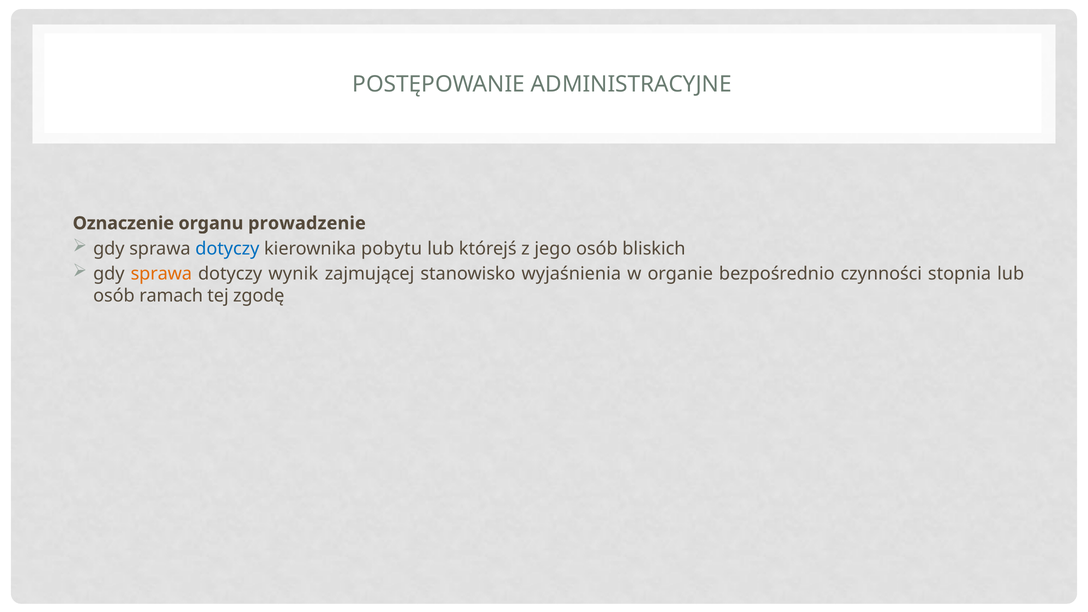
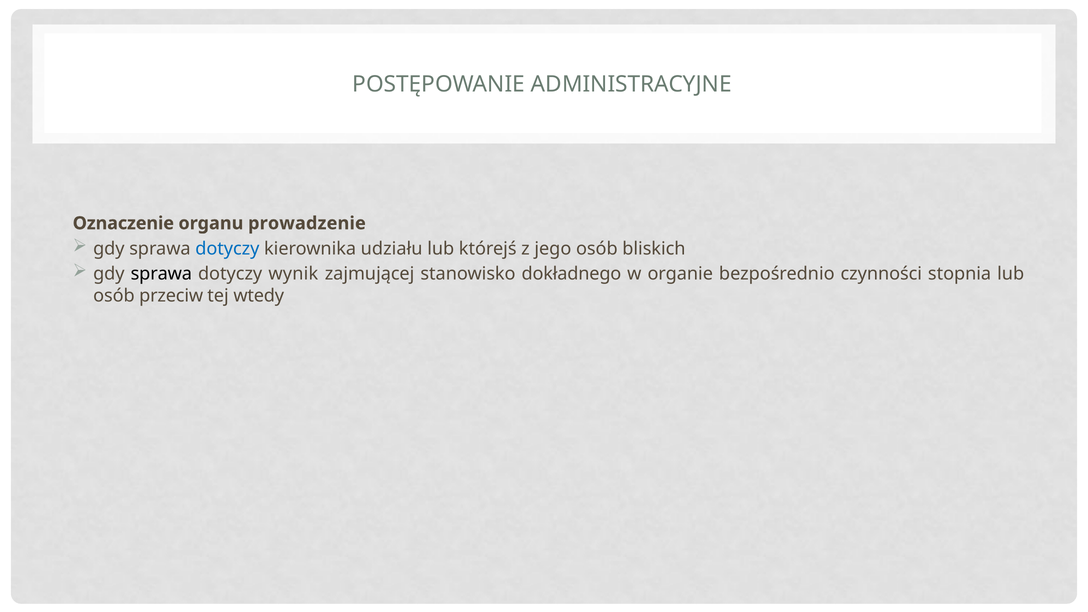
pobytu: pobytu -> udziału
sprawa at (161, 274) colour: orange -> black
wyjaśnienia: wyjaśnienia -> dokładnego
ramach: ramach -> przeciw
zgodę: zgodę -> wtedy
